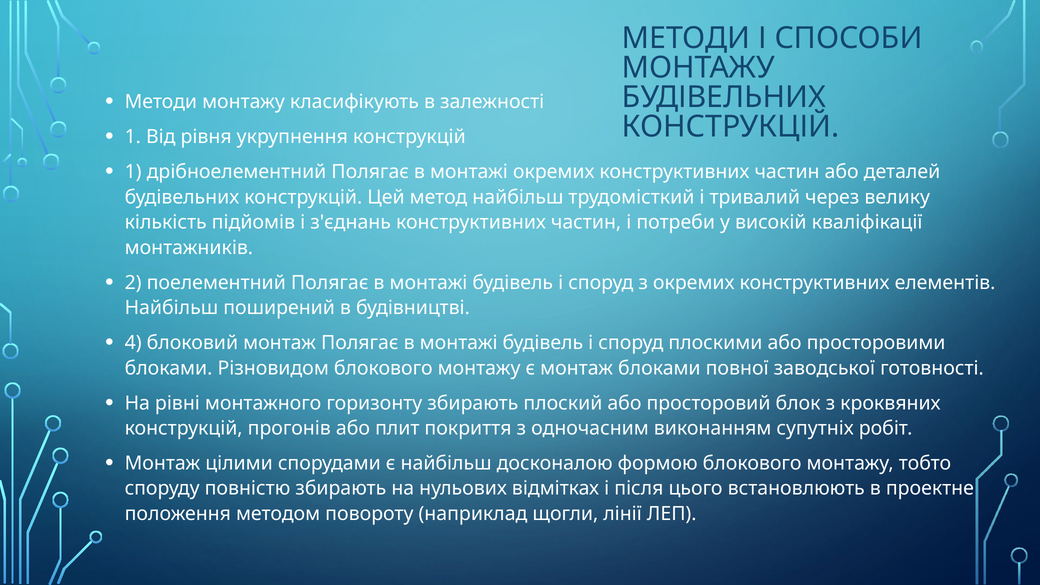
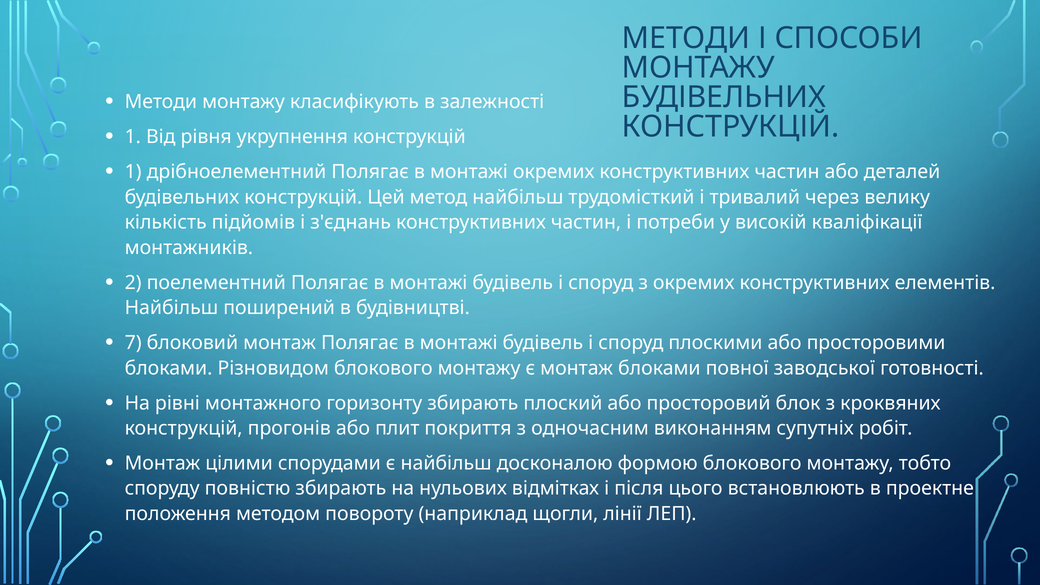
4: 4 -> 7
